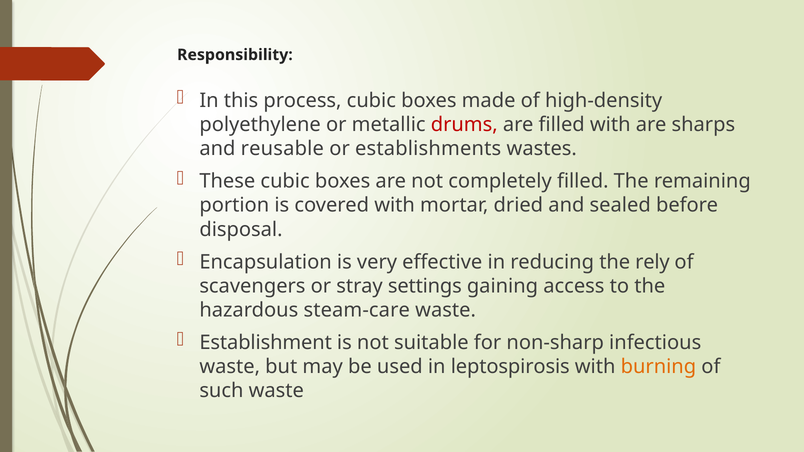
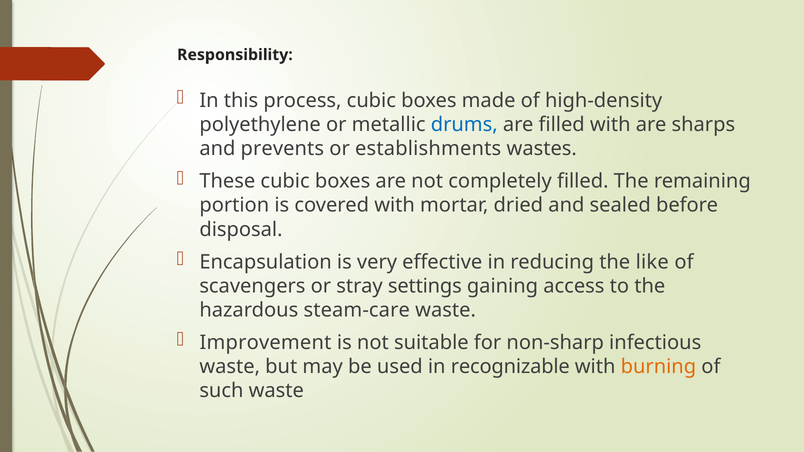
drums colour: red -> blue
reusable: reusable -> prevents
rely: rely -> like
Establishment: Establishment -> Improvement
leptospirosis: leptospirosis -> recognizable
